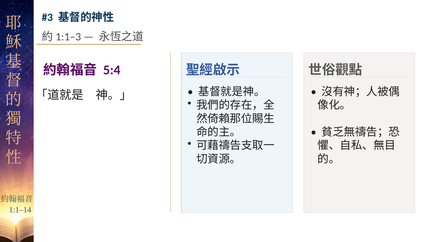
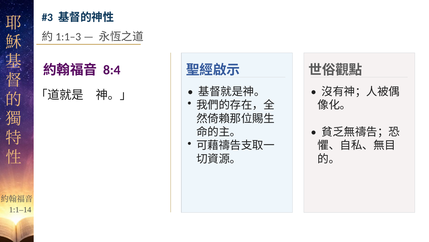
5:4: 5:4 -> 8:4
